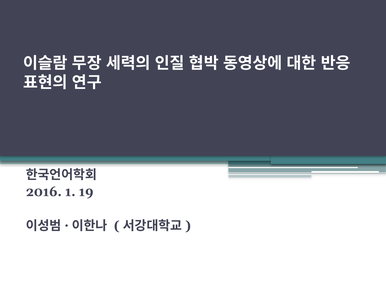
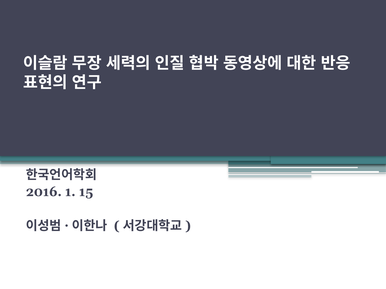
19: 19 -> 15
